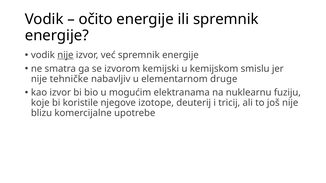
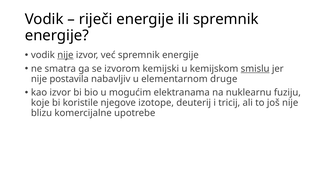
očito: očito -> riječi
smislu underline: none -> present
tehničke: tehničke -> postavila
